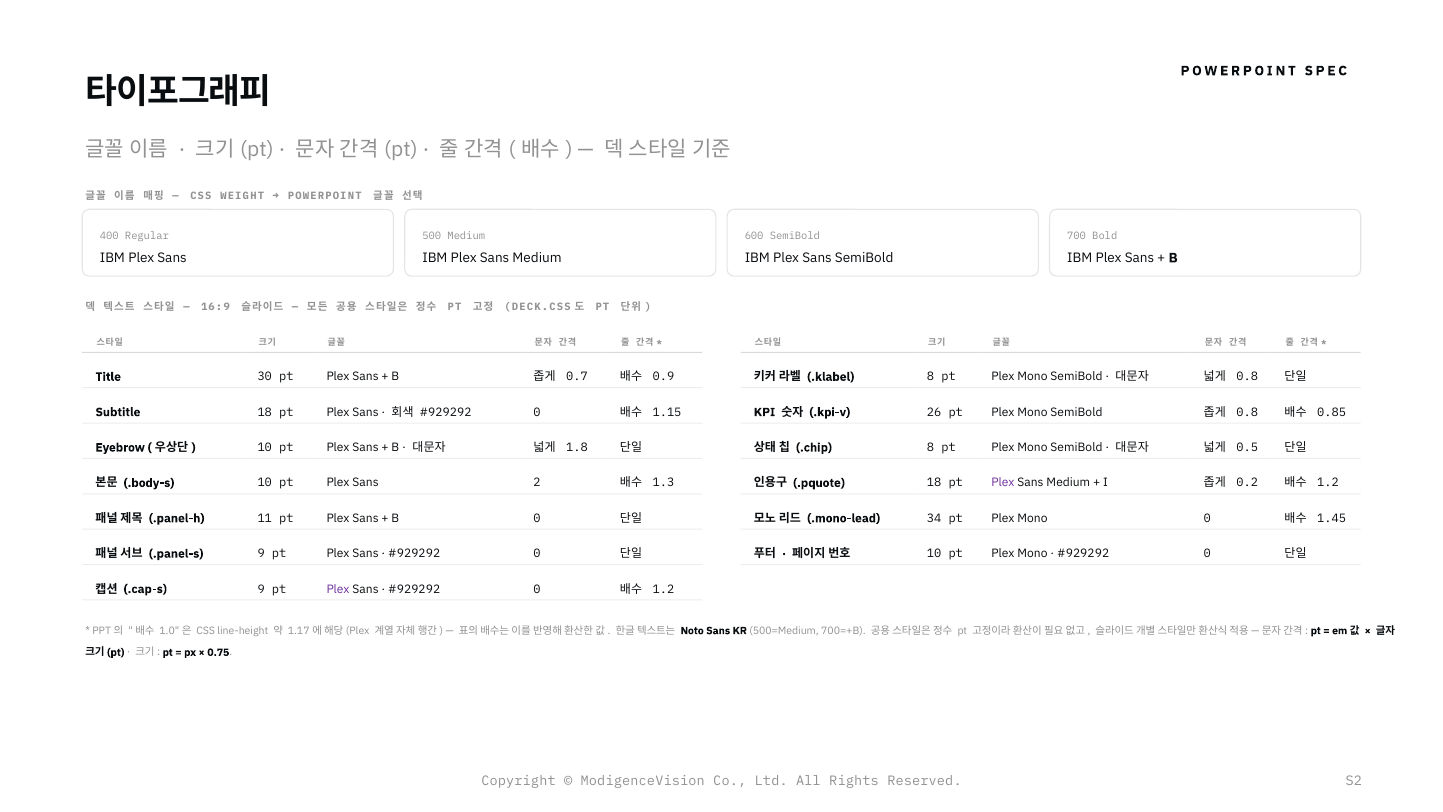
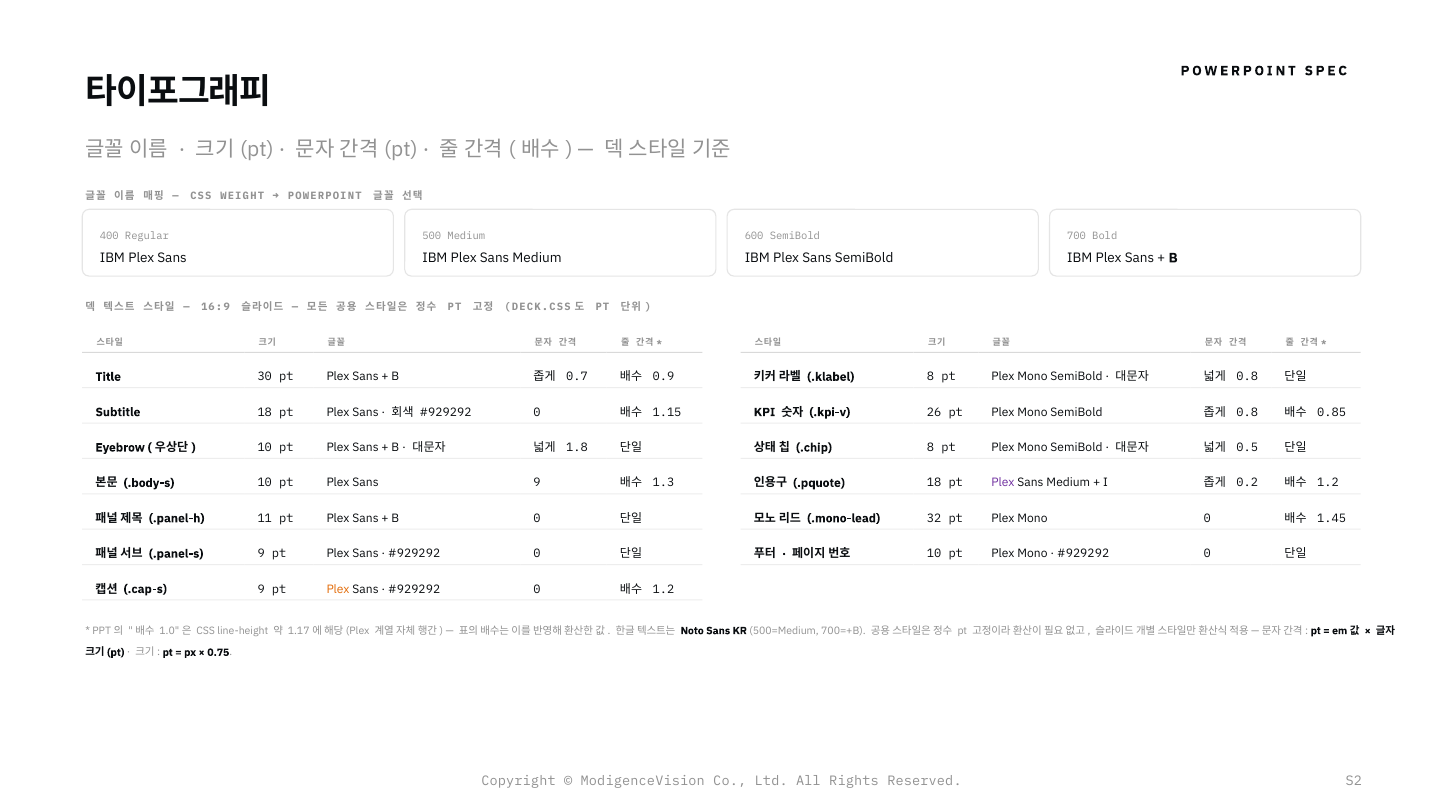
Sans 2: 2 -> 9
34: 34 -> 32
Plex at (338, 589) colour: purple -> orange
